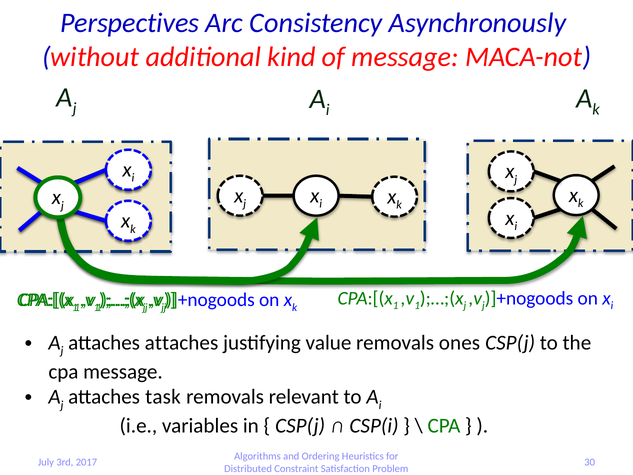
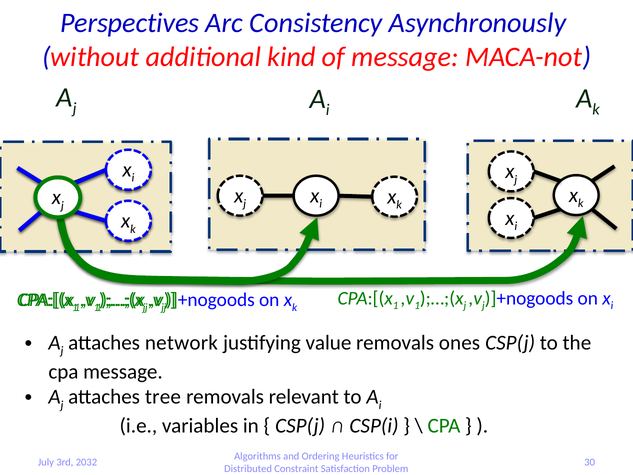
attaches attaches: attaches -> network
task: task -> tree
2017: 2017 -> 2032
